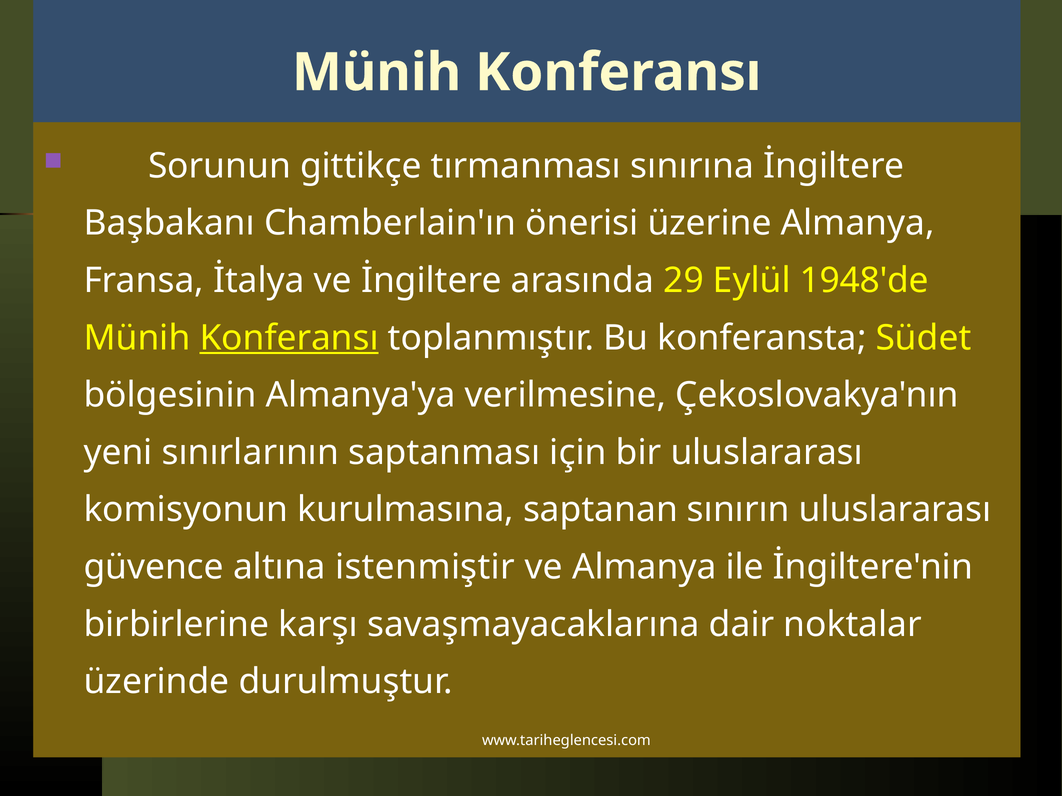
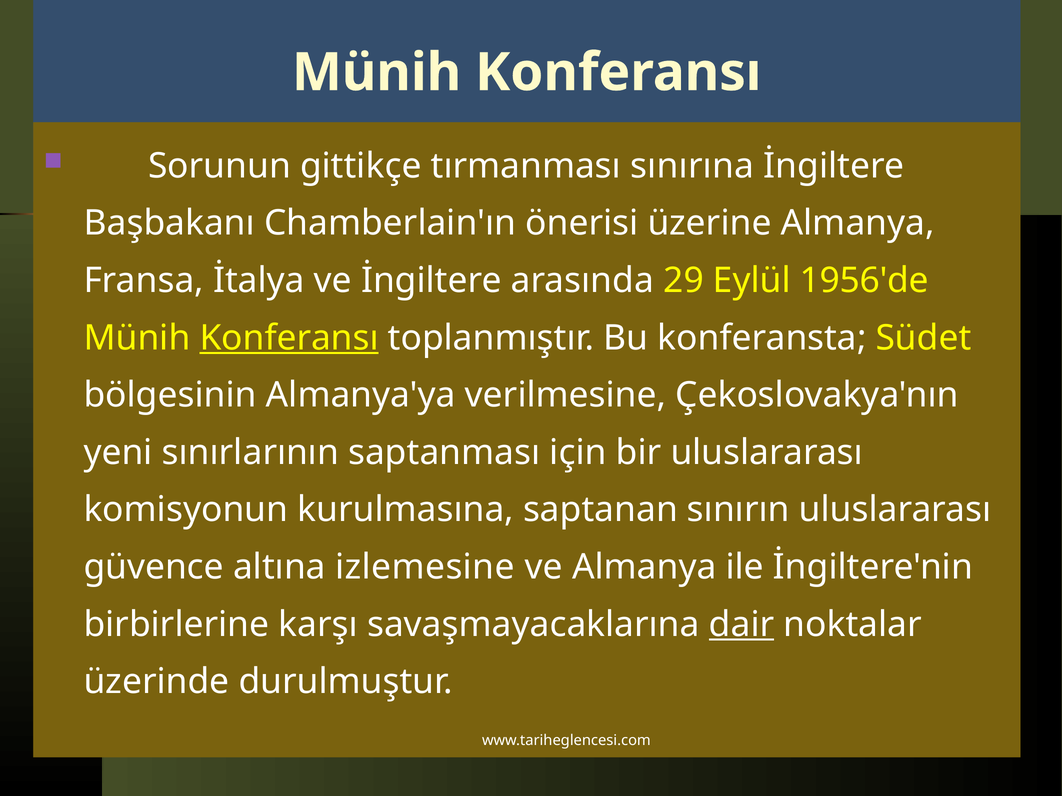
1948'de: 1948'de -> 1956'de
istenmiştir: istenmiştir -> izlemesine
dair underline: none -> present
